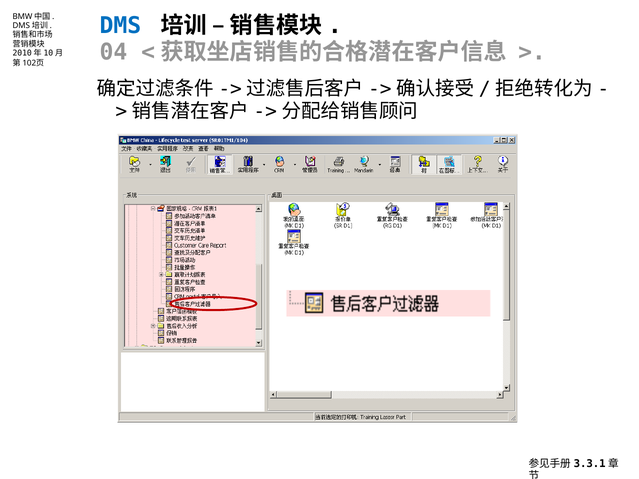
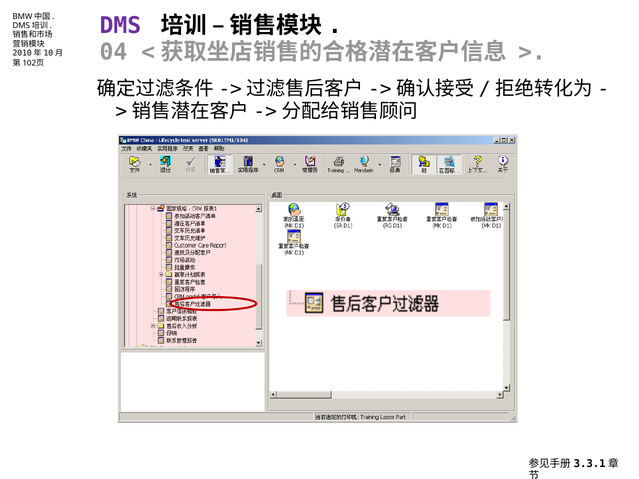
DMS colour: blue -> purple
